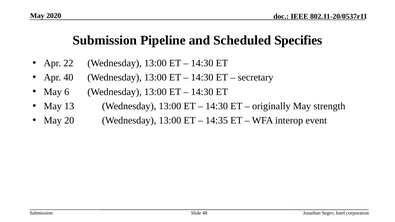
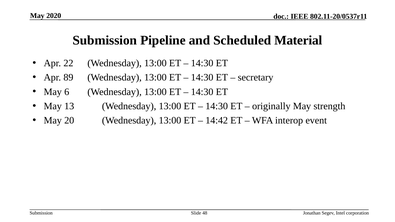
Specifies: Specifies -> Material
40: 40 -> 89
14:35: 14:35 -> 14:42
